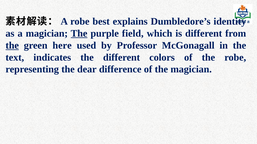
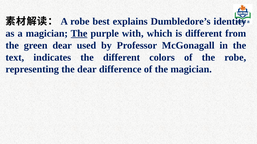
field: field -> with
the at (12, 46) underline: present -> none
green here: here -> dear
